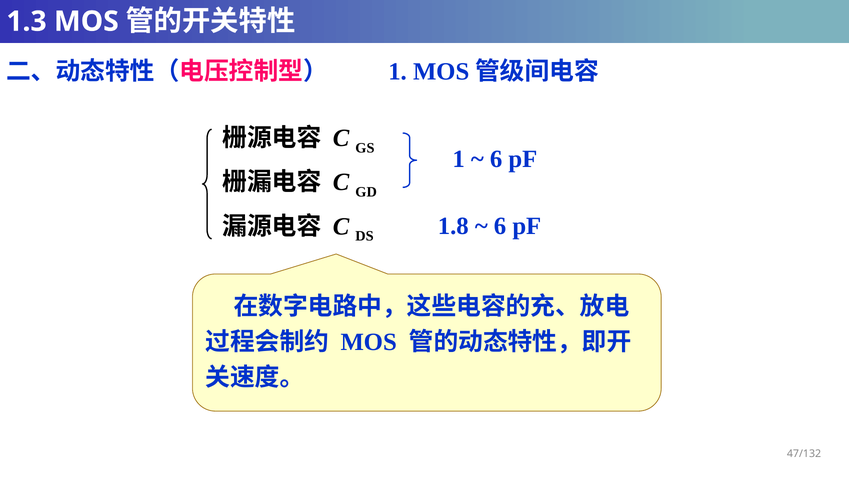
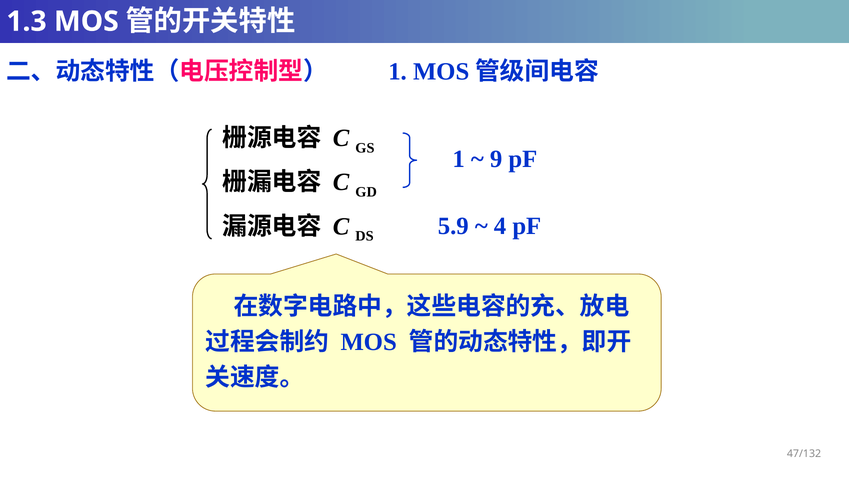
6 at (496, 159): 6 -> 9
1.8: 1.8 -> 5.9
6 at (500, 226): 6 -> 4
